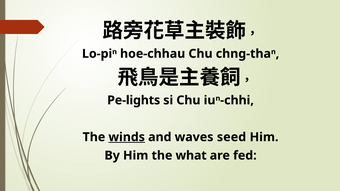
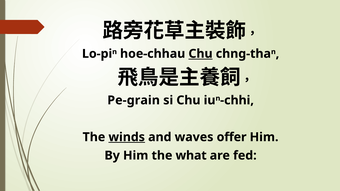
Chu at (200, 54) underline: none -> present
Pe-lights: Pe-lights -> Pe-grain
seed: seed -> offer
